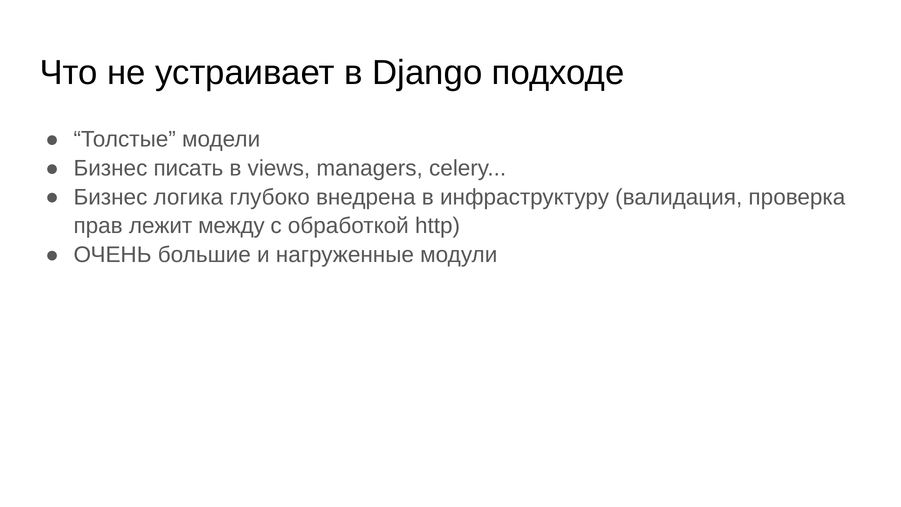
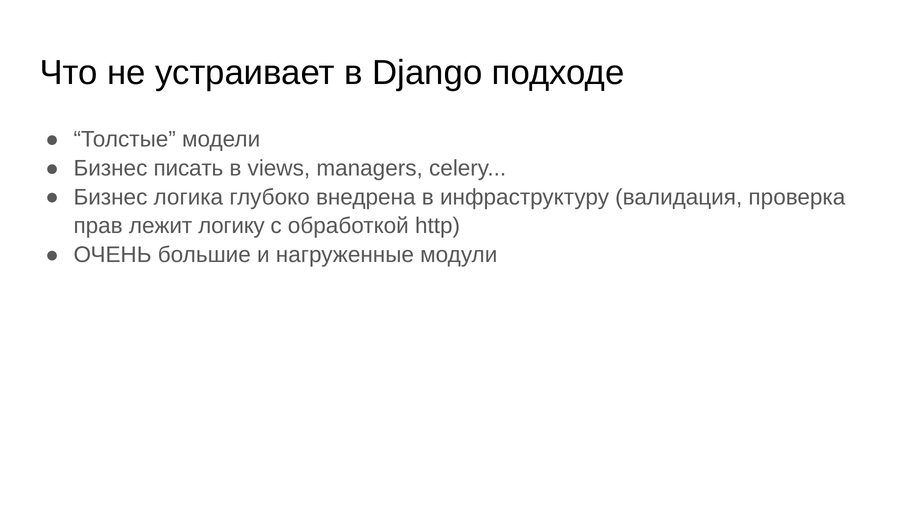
между: между -> логику
